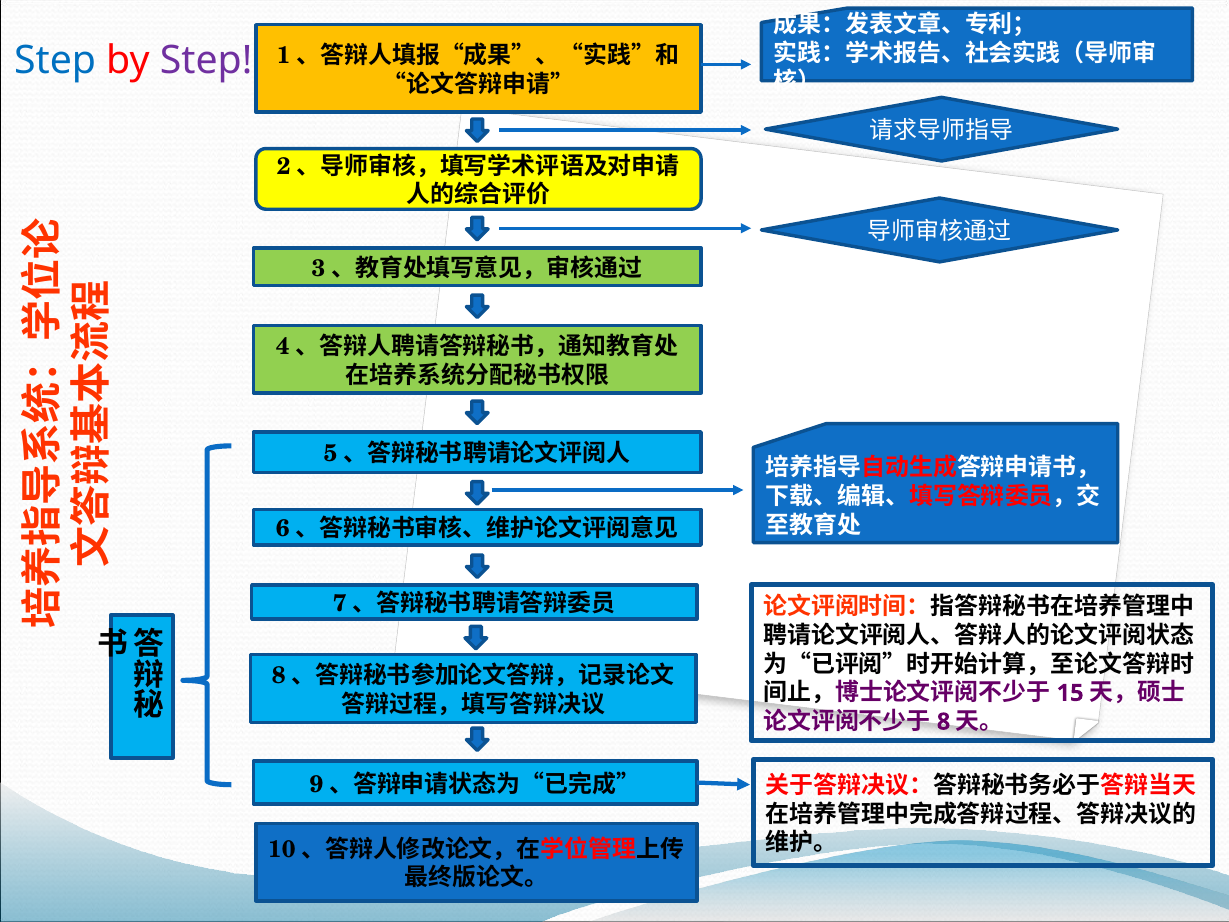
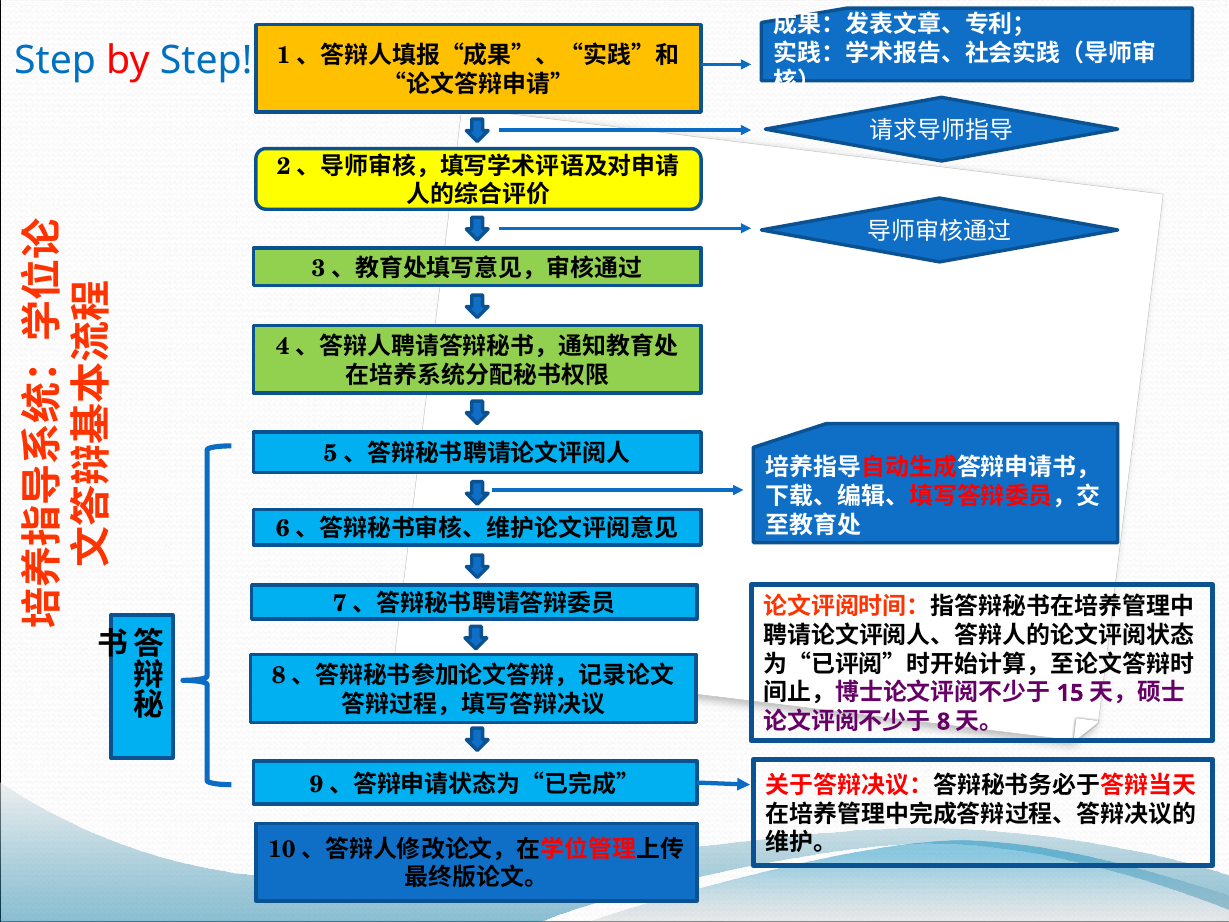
Step at (206, 61) colour: purple -> blue
